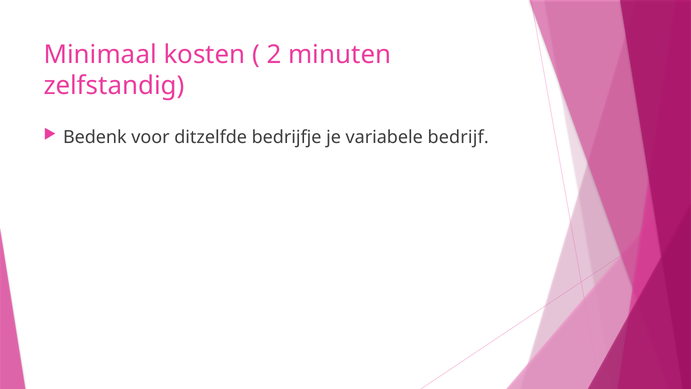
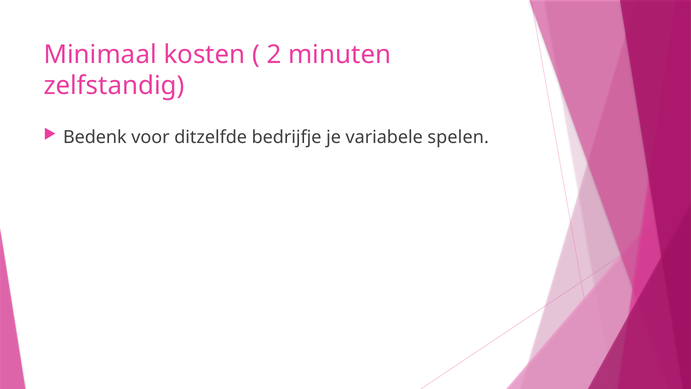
bedrijf: bedrijf -> spelen
